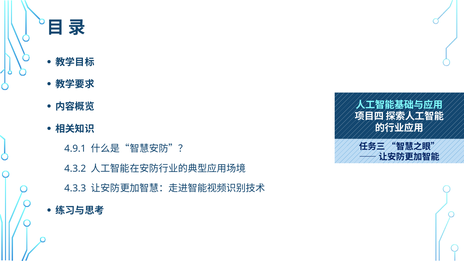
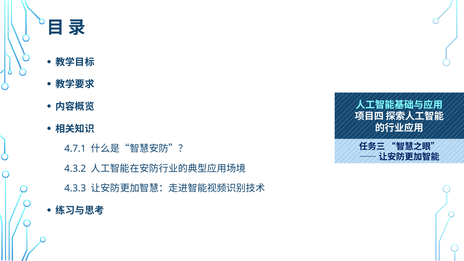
4.9.1: 4.9.1 -> 4.7.1
